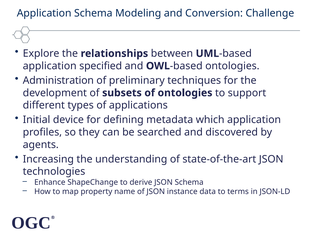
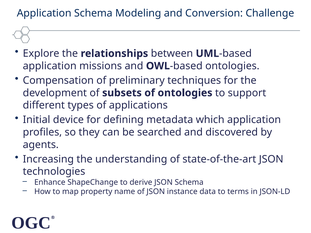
specified: specified -> missions
Administration: Administration -> Compensation
